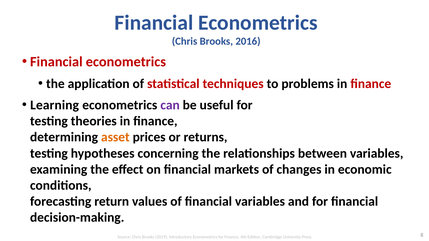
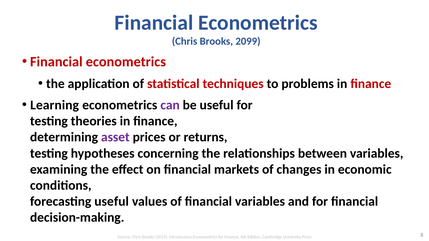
2016: 2016 -> 2099
asset colour: orange -> purple
forecasting return: return -> useful
